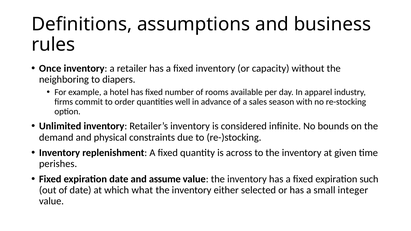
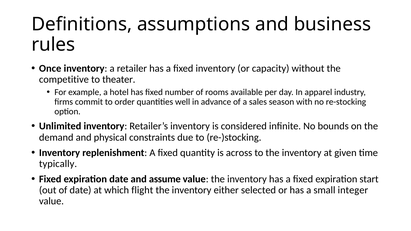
neighboring: neighboring -> competitive
diapers: diapers -> theater
perishes: perishes -> typically
such: such -> start
what: what -> flight
